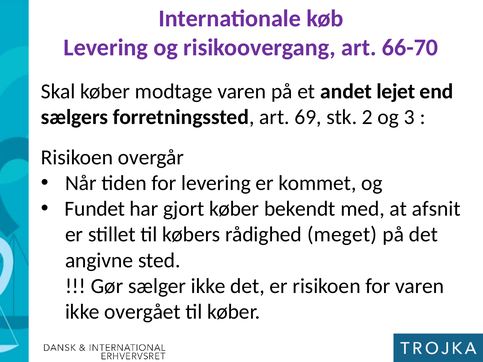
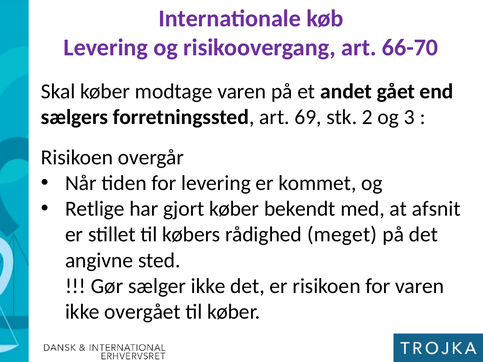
lejet: lejet -> gået
Fundet: Fundet -> Retlige
